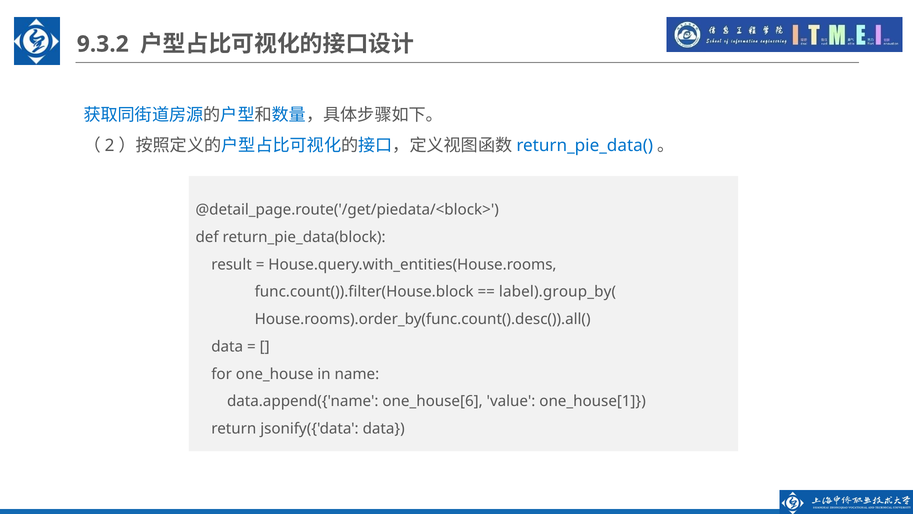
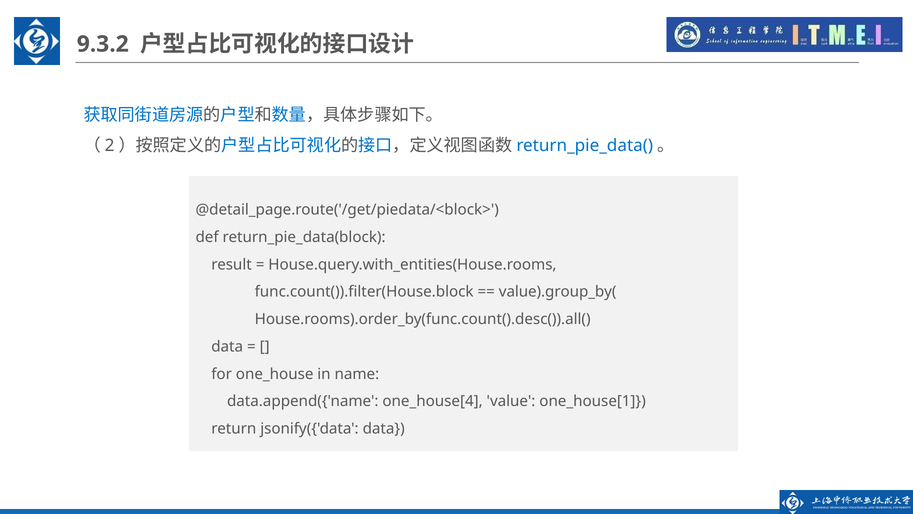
label).group_by(: label).group_by( -> value).group_by(
one_house[6: one_house[6 -> one_house[4
